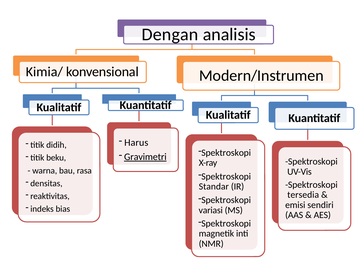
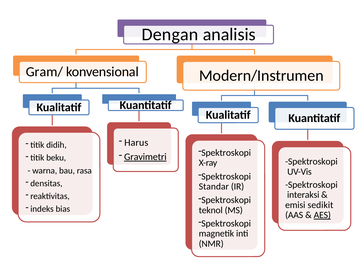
Kimia/: Kimia/ -> Gram/
tersedia: tersedia -> interaksi
sendiri: sendiri -> sedikit
variasi: variasi -> teknol
AES underline: none -> present
